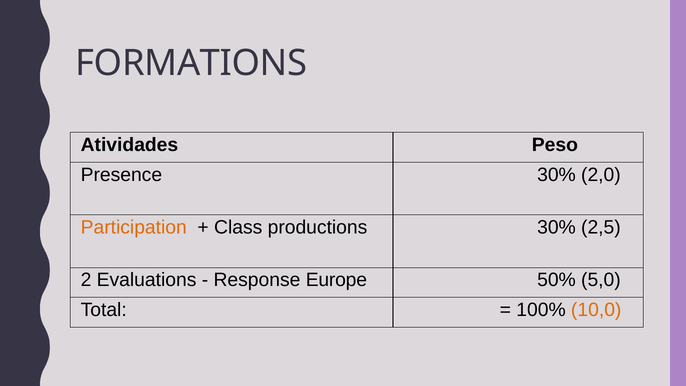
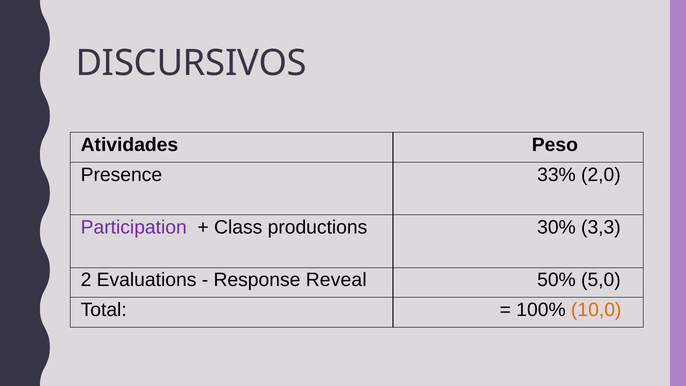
FORMATIONS: FORMATIONS -> DISCURSIVOS
Presence 30%: 30% -> 33%
Participation colour: orange -> purple
2,5: 2,5 -> 3,3
Europe: Europe -> Reveal
